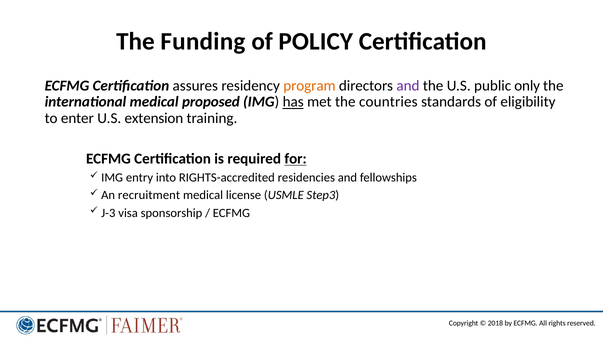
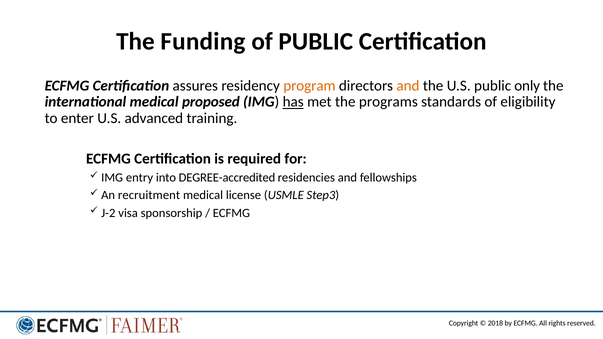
of POLICY: POLICY -> PUBLIC
and at (408, 86) colour: purple -> orange
countries: countries -> programs
extension: extension -> advanced
for underline: present -> none
RIGHTS-accredited: RIGHTS-accredited -> DEGREE-accredited
J-3: J-3 -> J-2
